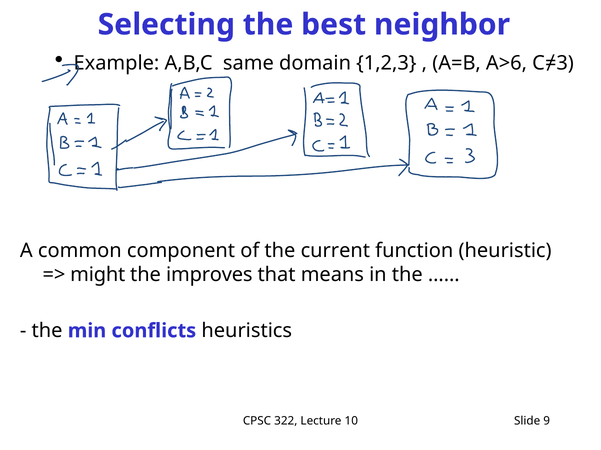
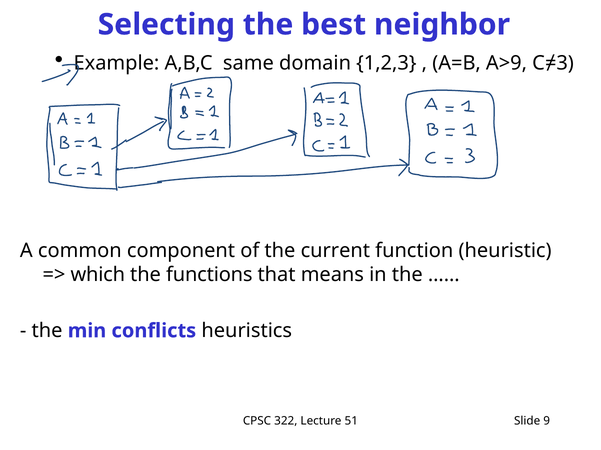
A>6: A>6 -> A>9
might: might -> which
improves: improves -> functions
10: 10 -> 51
